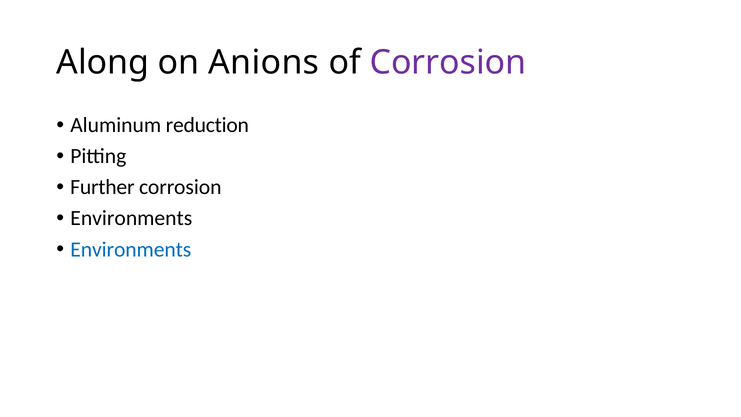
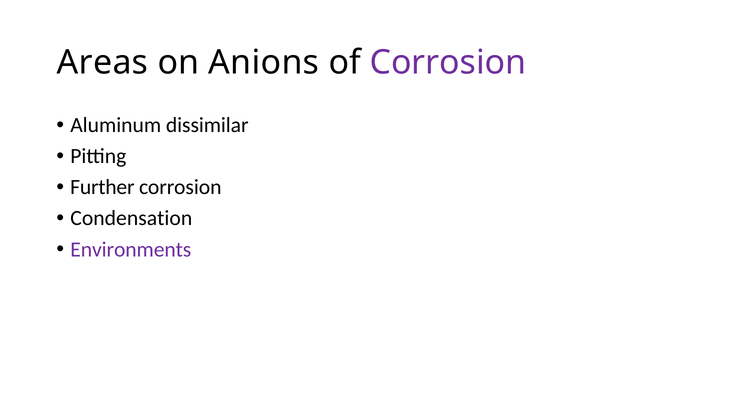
Along: Along -> Areas
reduction: reduction -> dissimilar
Environments at (131, 218): Environments -> Condensation
Environments at (131, 249) colour: blue -> purple
